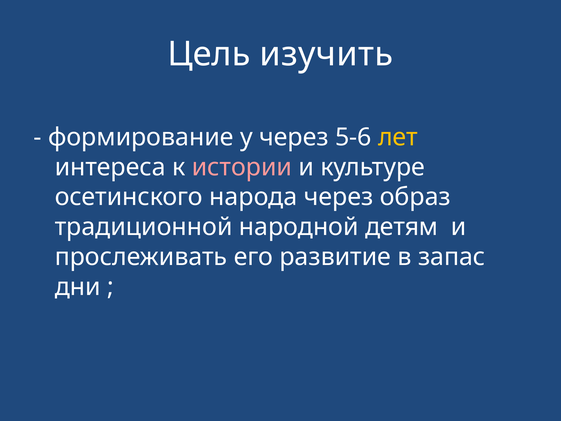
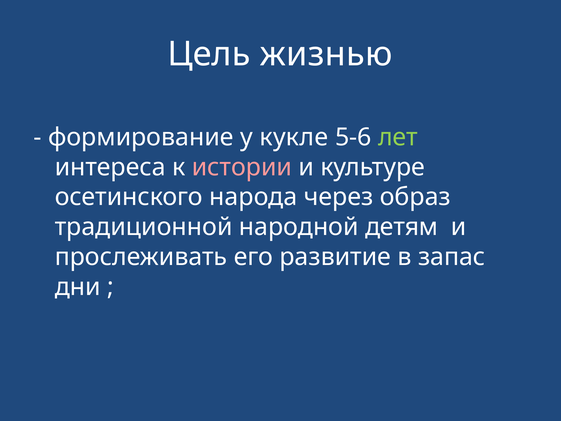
изучить: изучить -> жизнью
у через: через -> кукле
лет colour: yellow -> light green
